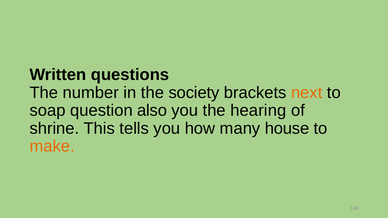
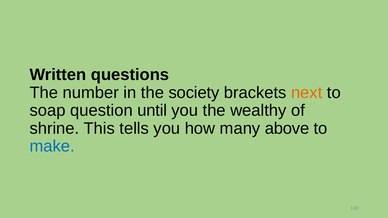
also: also -> until
hearing: hearing -> wealthy
house: house -> above
make colour: orange -> blue
